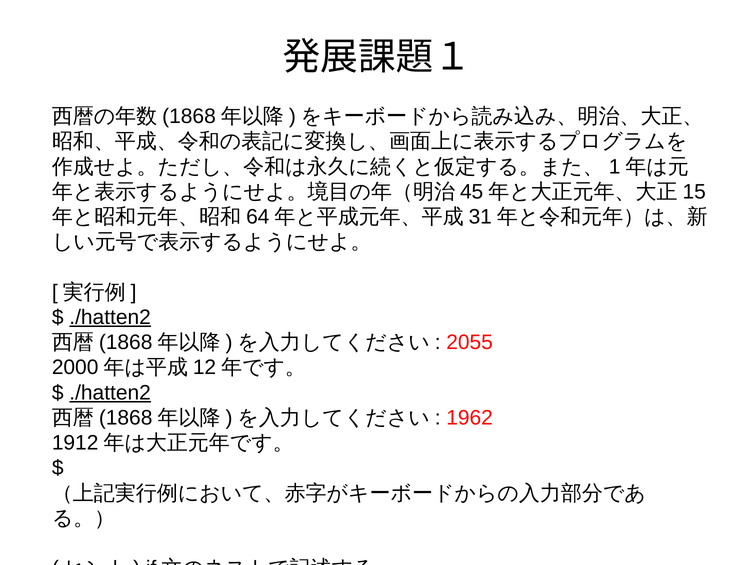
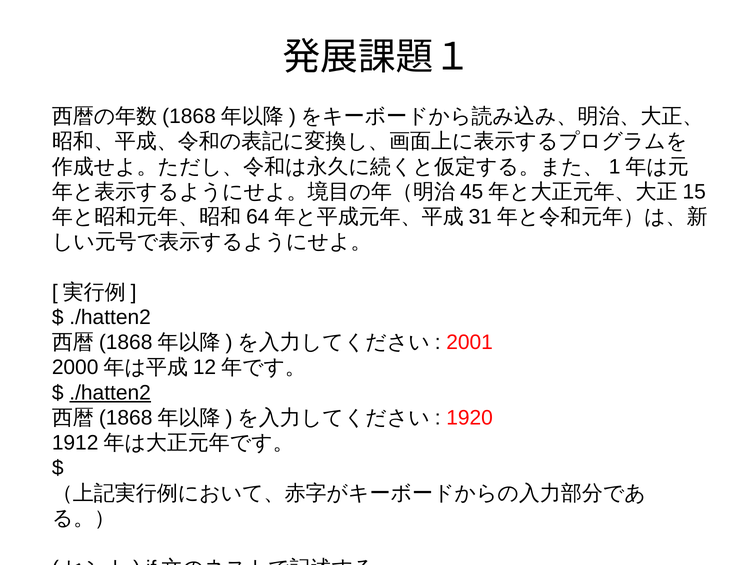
./hatten2 at (110, 318) underline: present -> none
2055: 2055 -> 2001
1962: 1962 -> 1920
